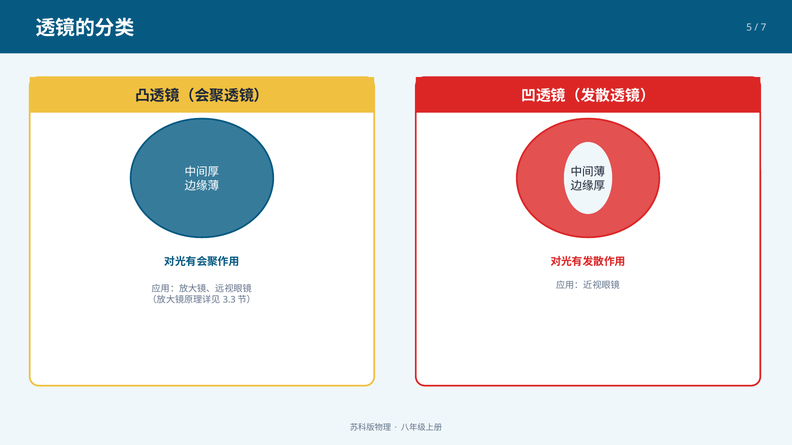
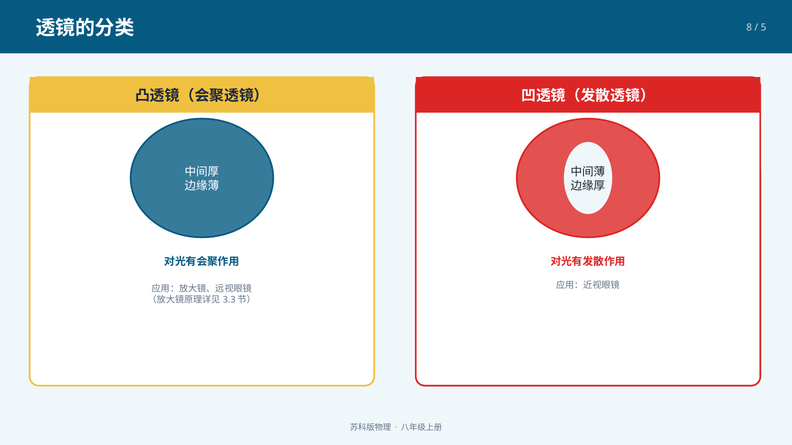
5: 5 -> 8
7: 7 -> 5
